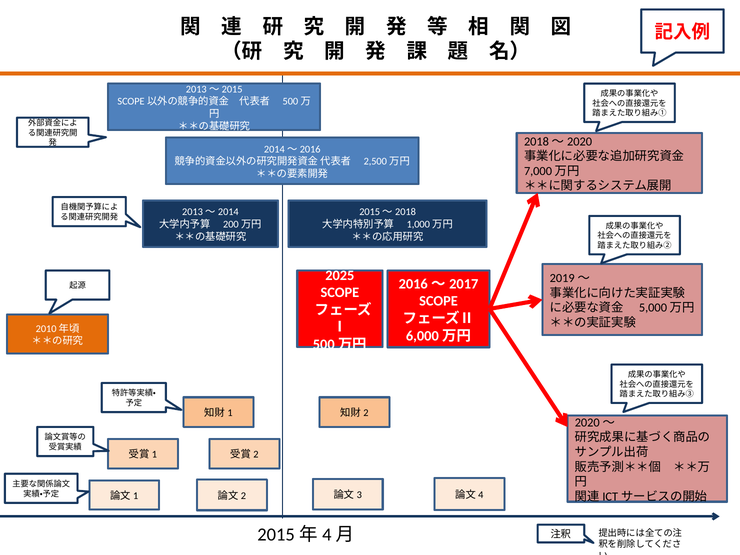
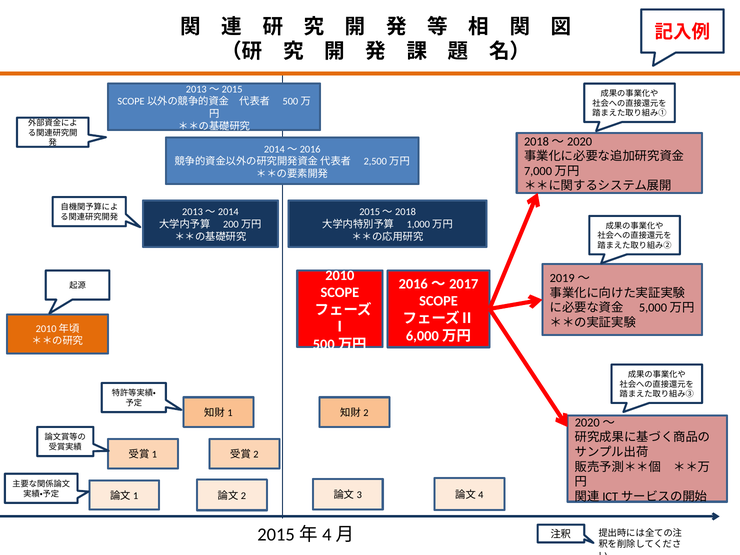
2025: 2025 -> 2010
